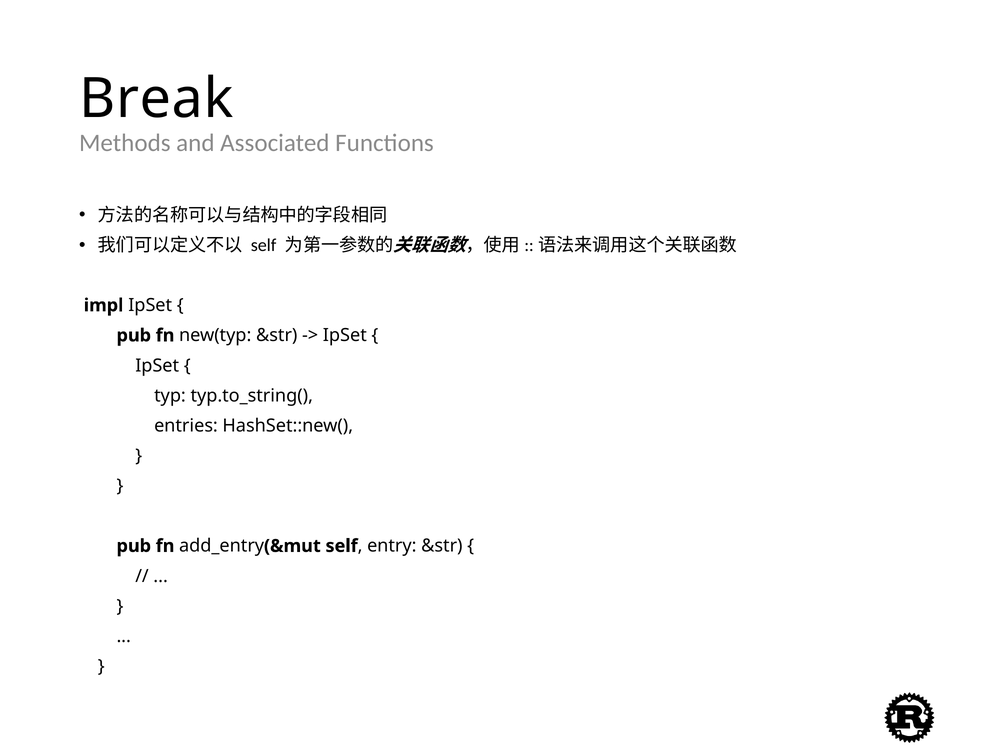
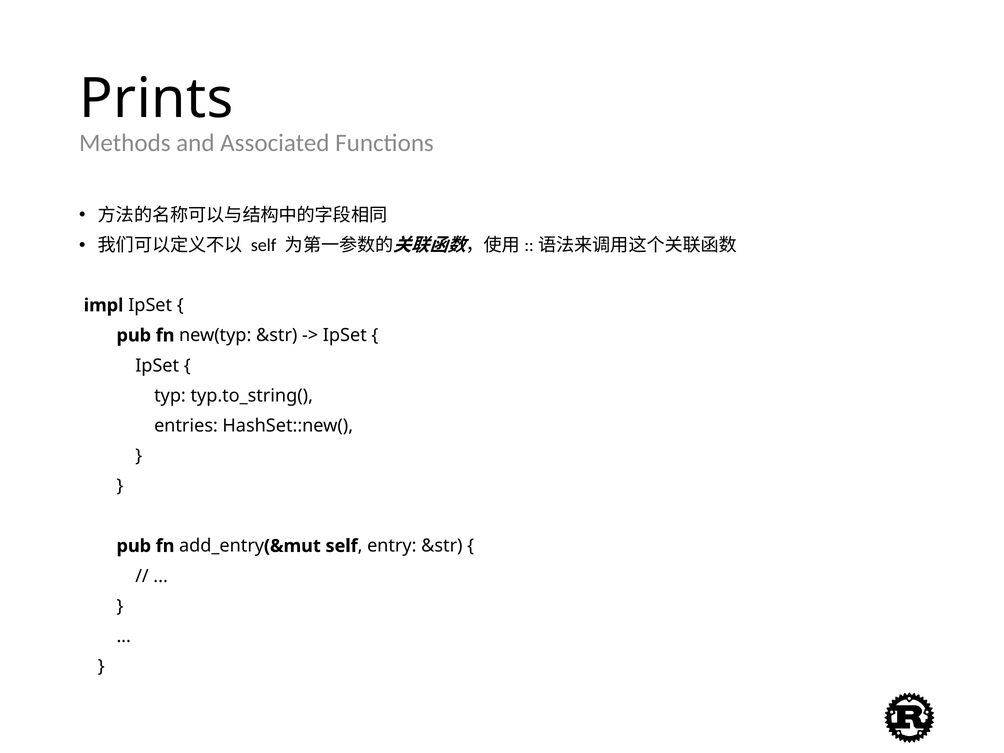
Break: Break -> Prints
